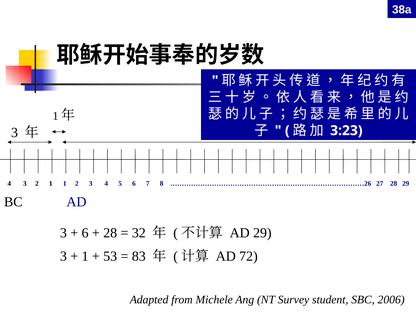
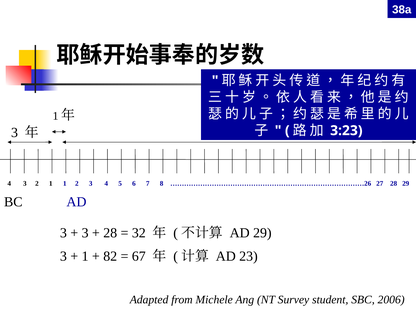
6 at (85, 233): 6 -> 3
53: 53 -> 82
83: 83 -> 67
72: 72 -> 23
